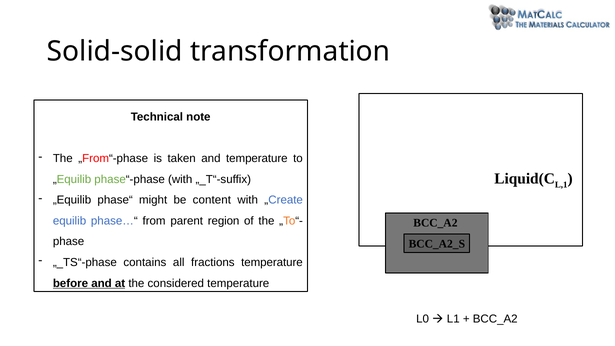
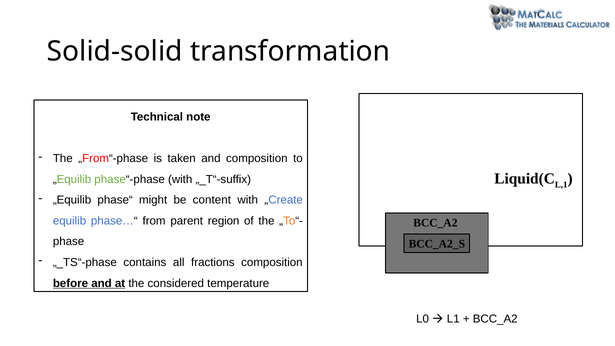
and temperature: temperature -> composition
fractions temperature: temperature -> composition
